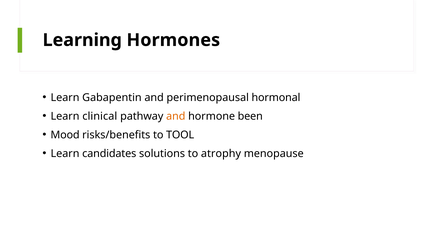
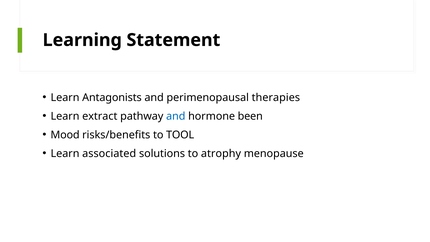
Hormones: Hormones -> Statement
Gabapentin: Gabapentin -> Antagonists
hormonal: hormonal -> therapies
clinical: clinical -> extract
and at (176, 116) colour: orange -> blue
candidates: candidates -> associated
